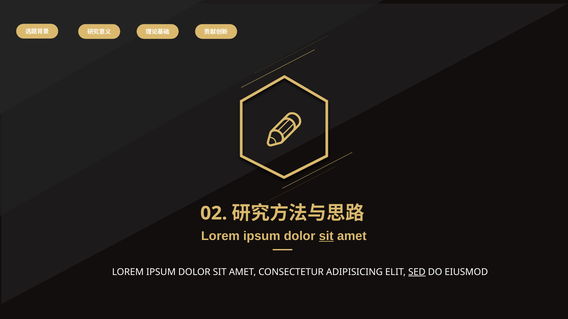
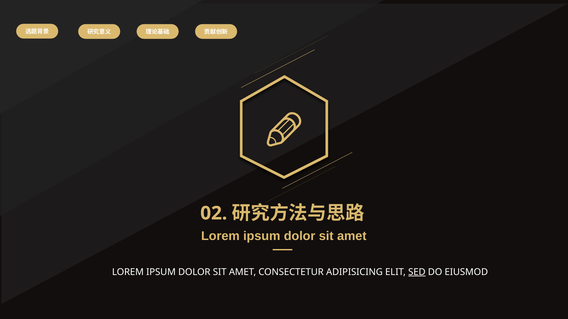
sit at (326, 236) underline: present -> none
